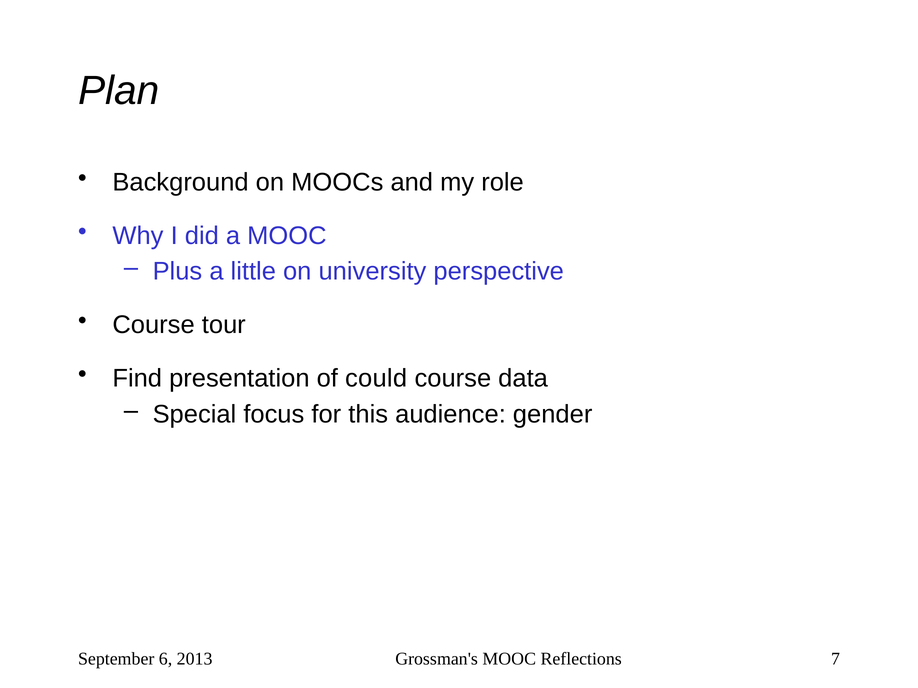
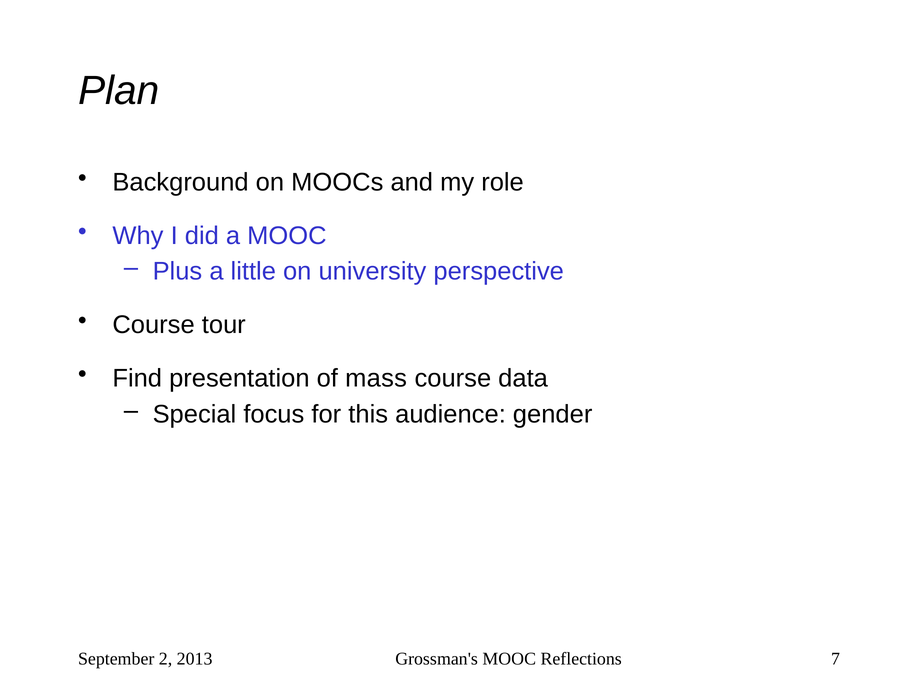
could: could -> mass
6: 6 -> 2
